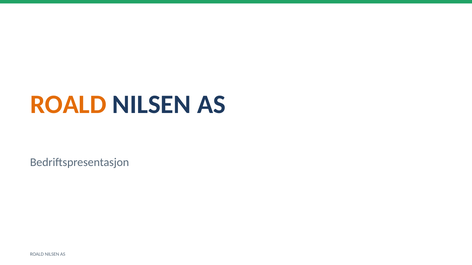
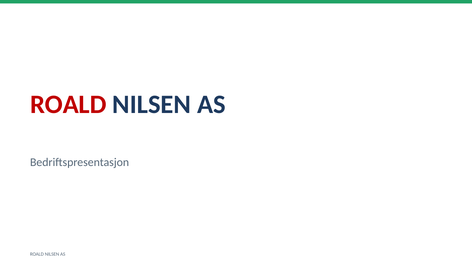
ROALD at (68, 105) colour: orange -> red
